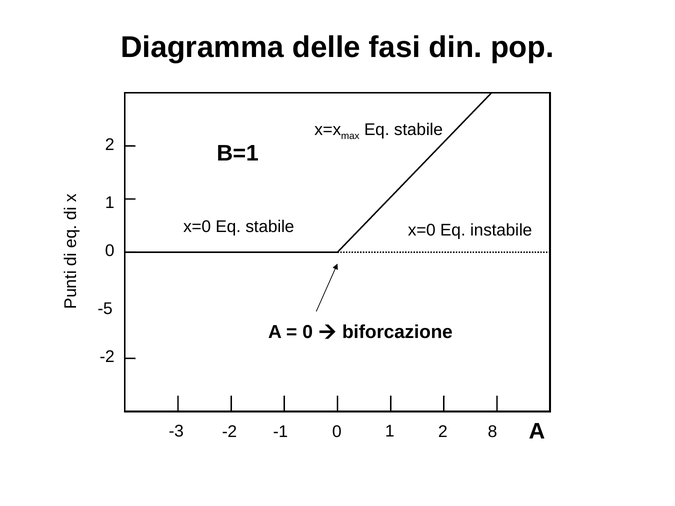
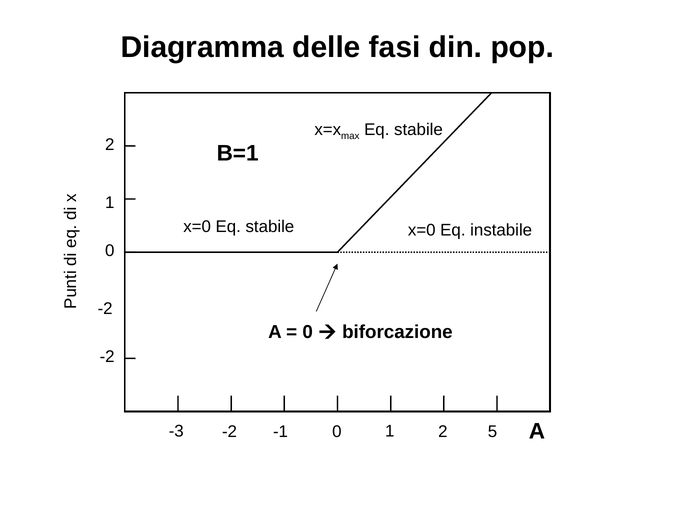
-5 at (105, 309): -5 -> -2
8: 8 -> 5
